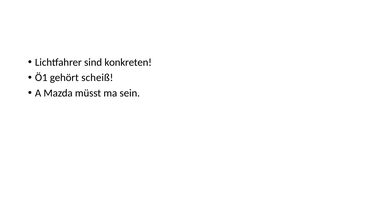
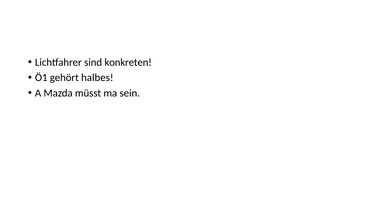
scheiß: scheiß -> halbes
